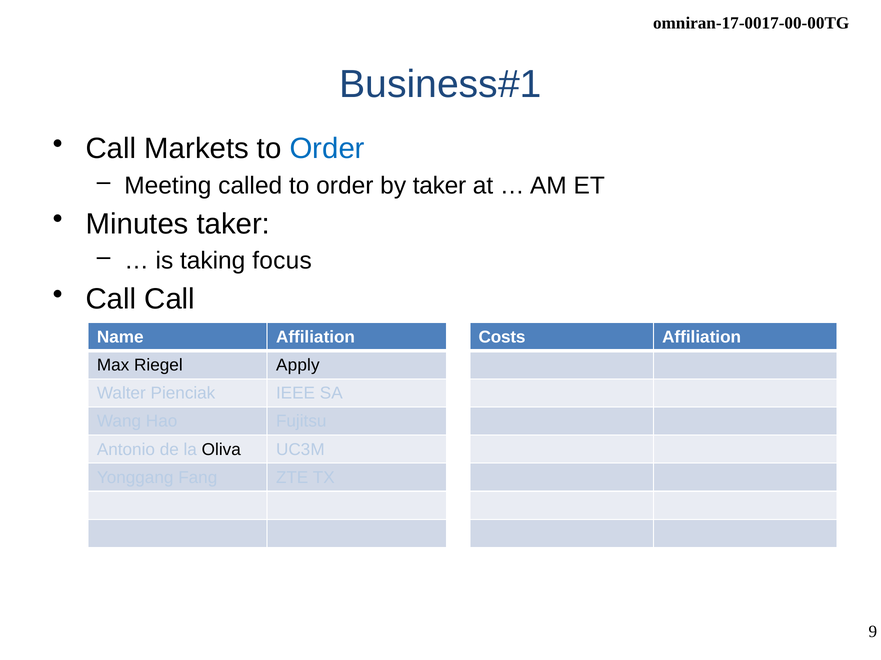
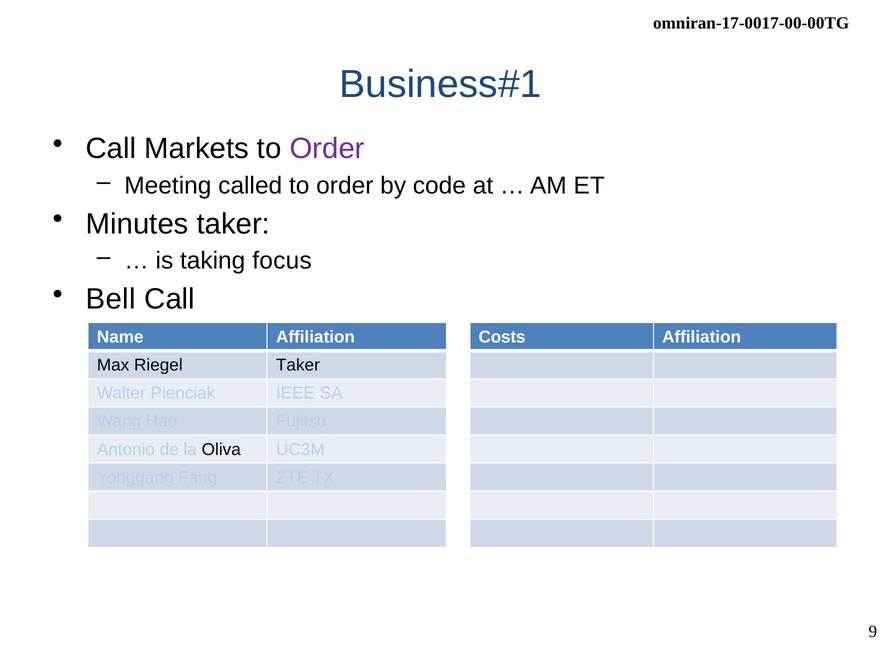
Order at (327, 149) colour: blue -> purple
by taker: taker -> code
Call at (111, 300): Call -> Bell
Riegel Apply: Apply -> Taker
